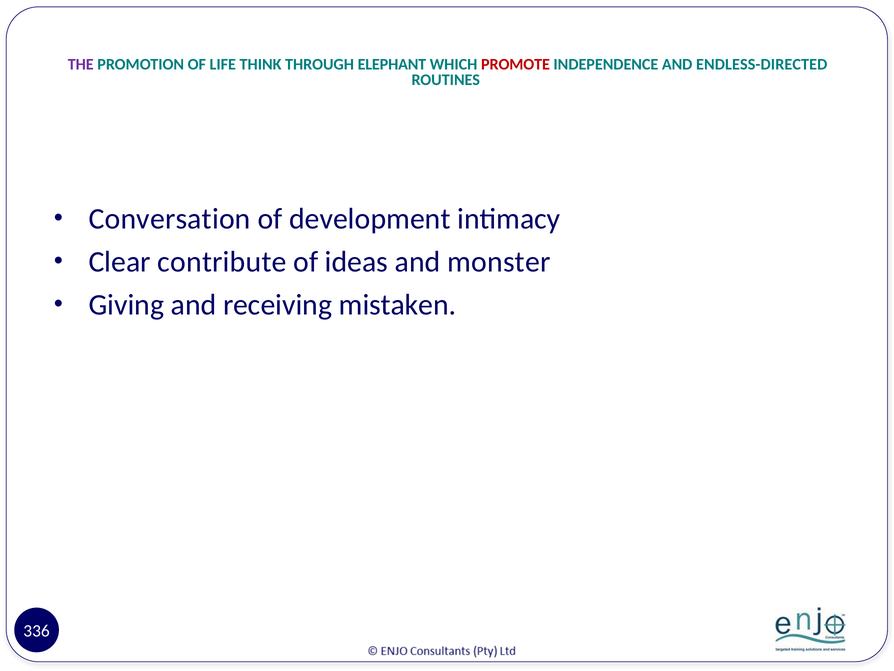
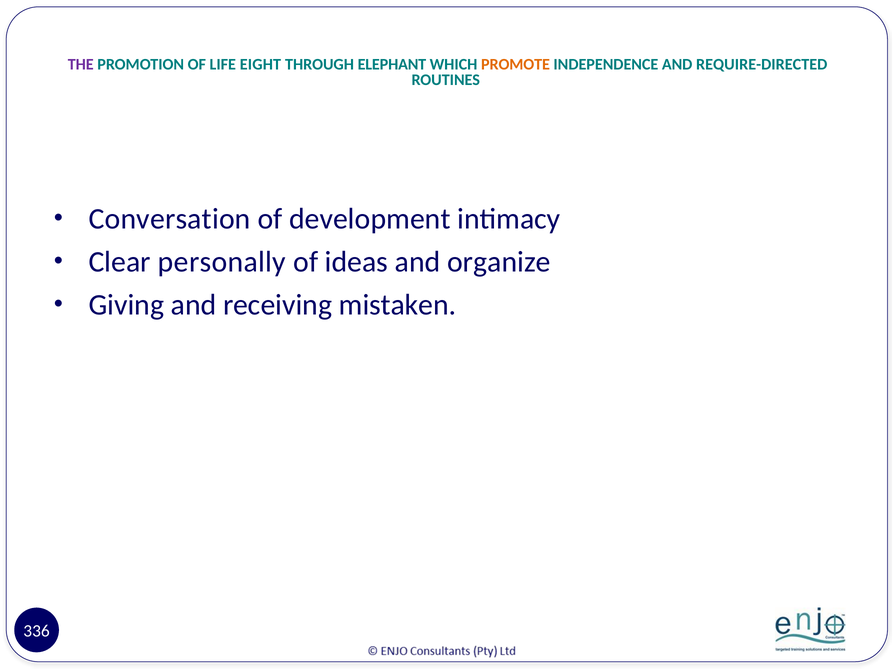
THINK: THINK -> EIGHT
PROMOTE colour: red -> orange
ENDLESS-DIRECTED: ENDLESS-DIRECTED -> REQUIRE-DIRECTED
contribute: contribute -> personally
monster: monster -> organize
